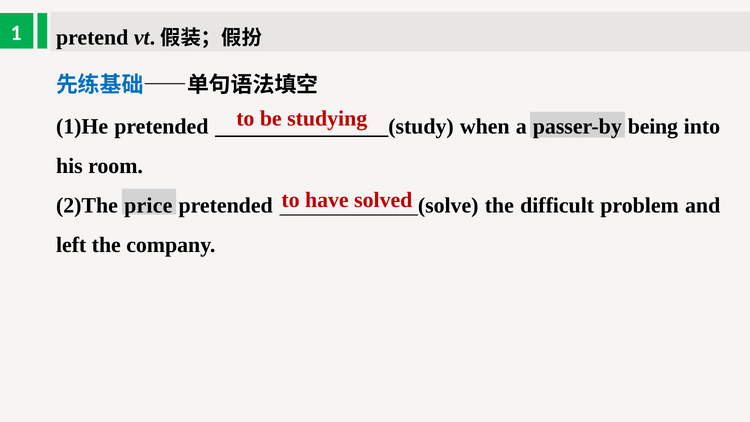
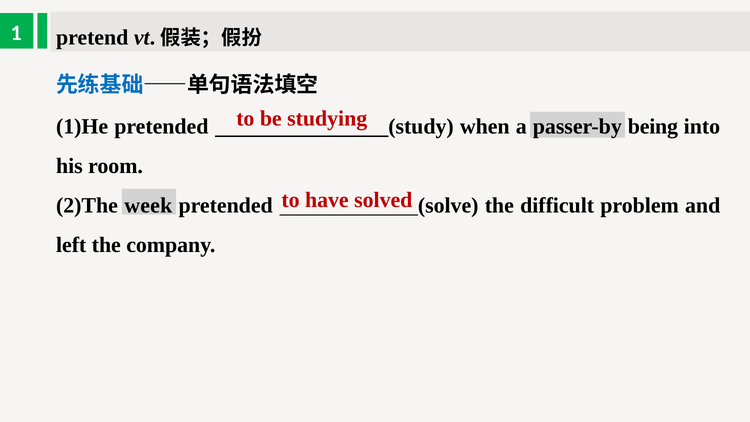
price: price -> week
